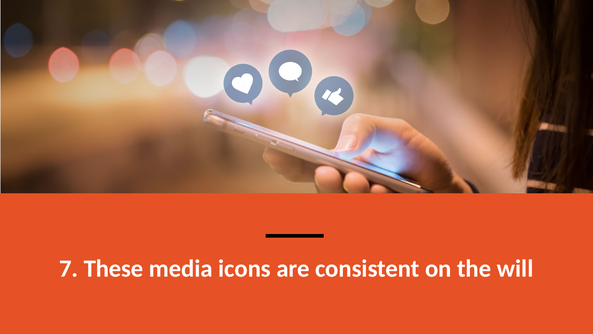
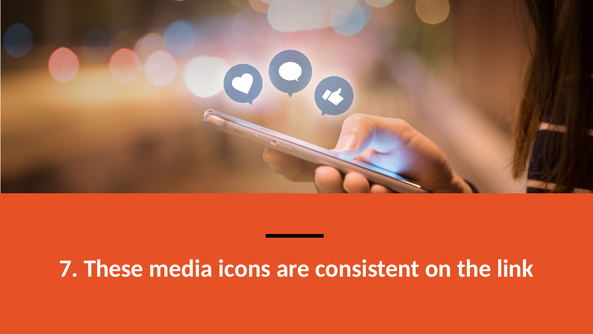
will: will -> link
